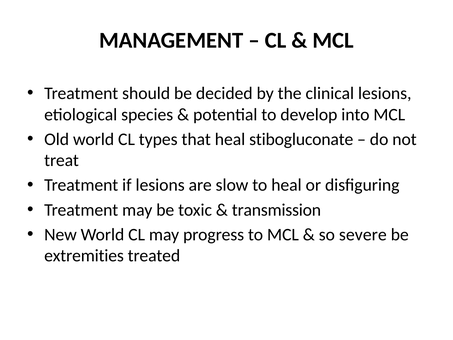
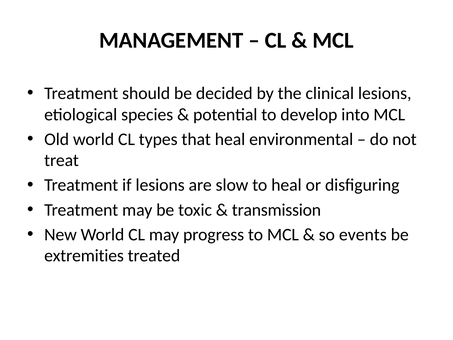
stibogluconate: stibogluconate -> environmental
severe: severe -> events
